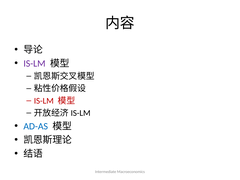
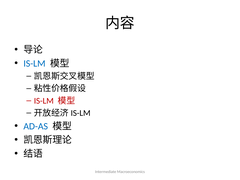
IS-LM at (34, 63) colour: purple -> blue
